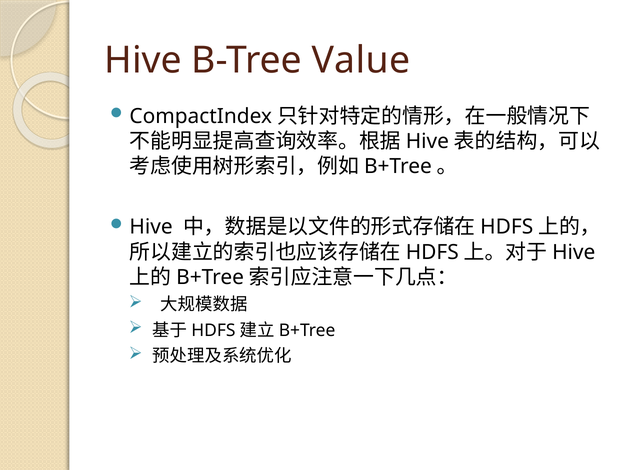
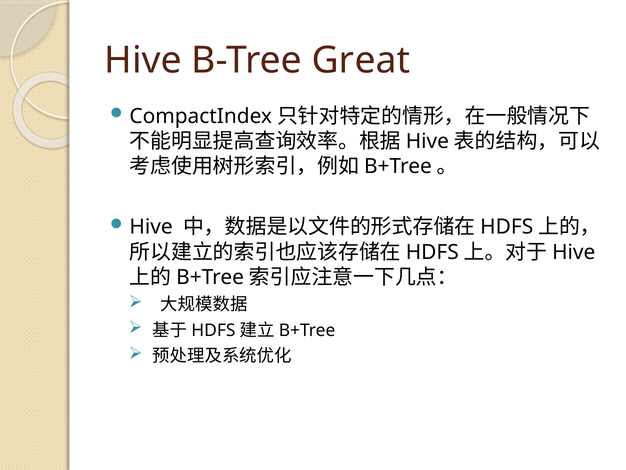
Value: Value -> Great
